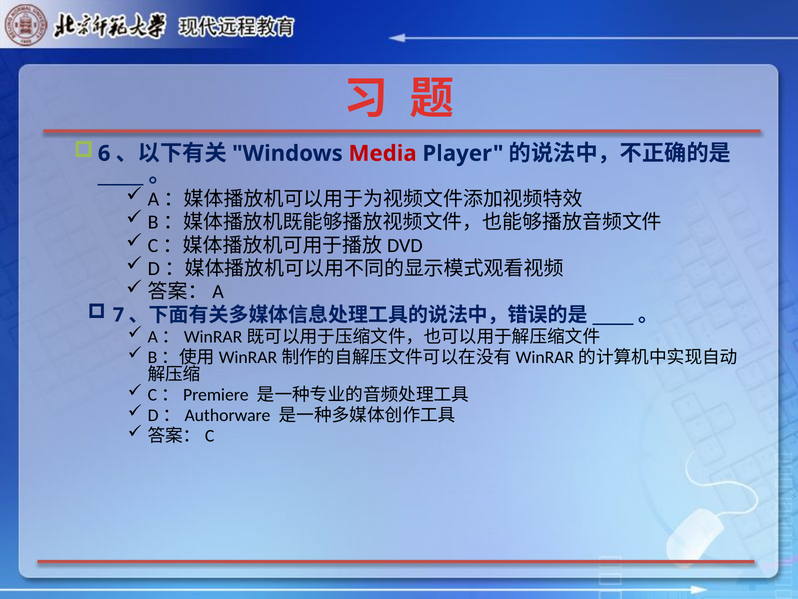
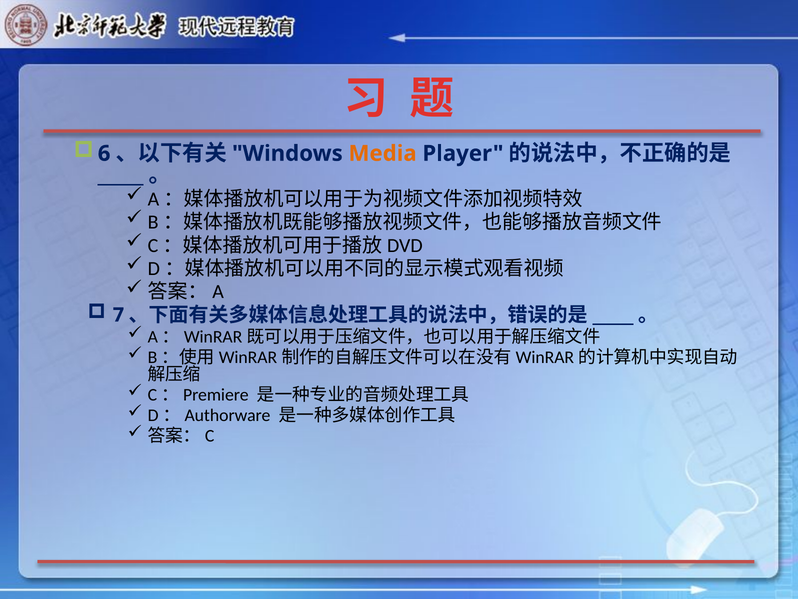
Media colour: red -> orange
